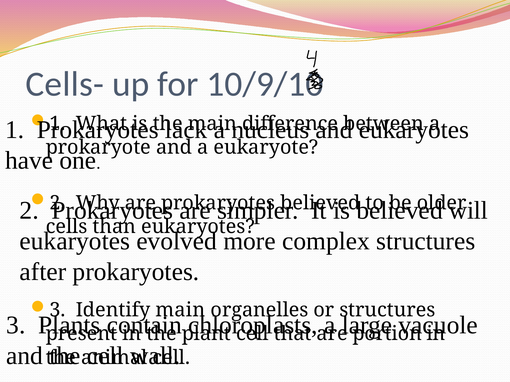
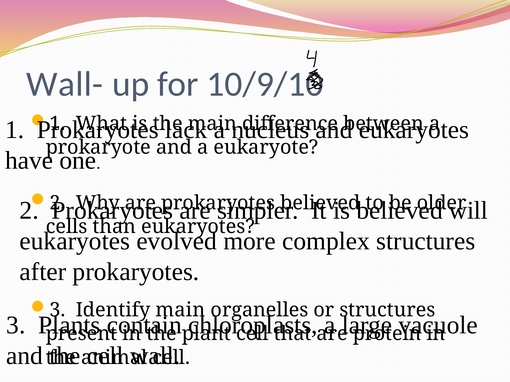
Cells-: Cells- -> Wall-
portion: portion -> protein
